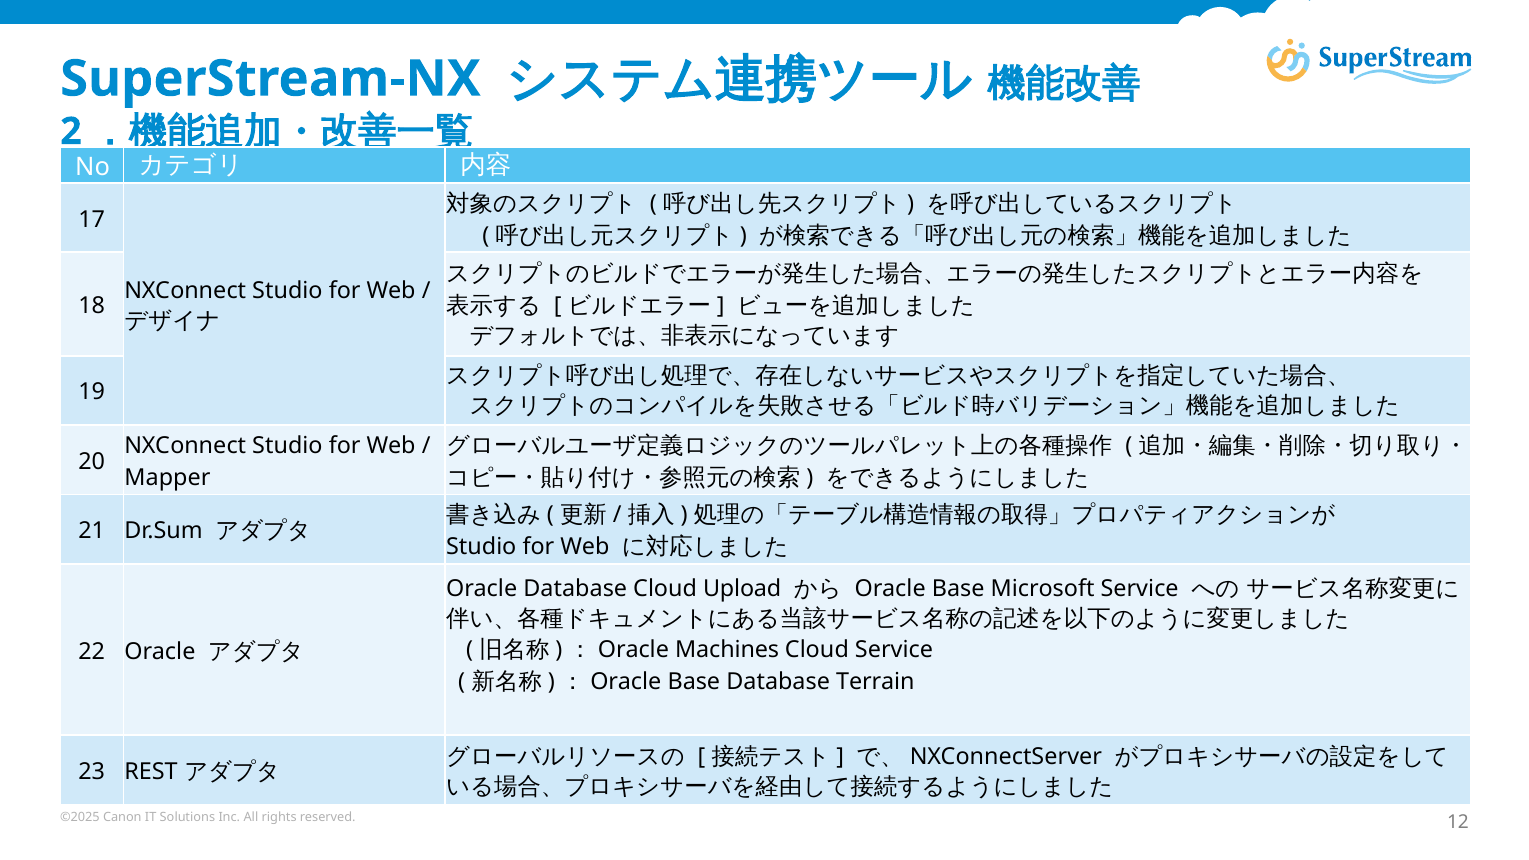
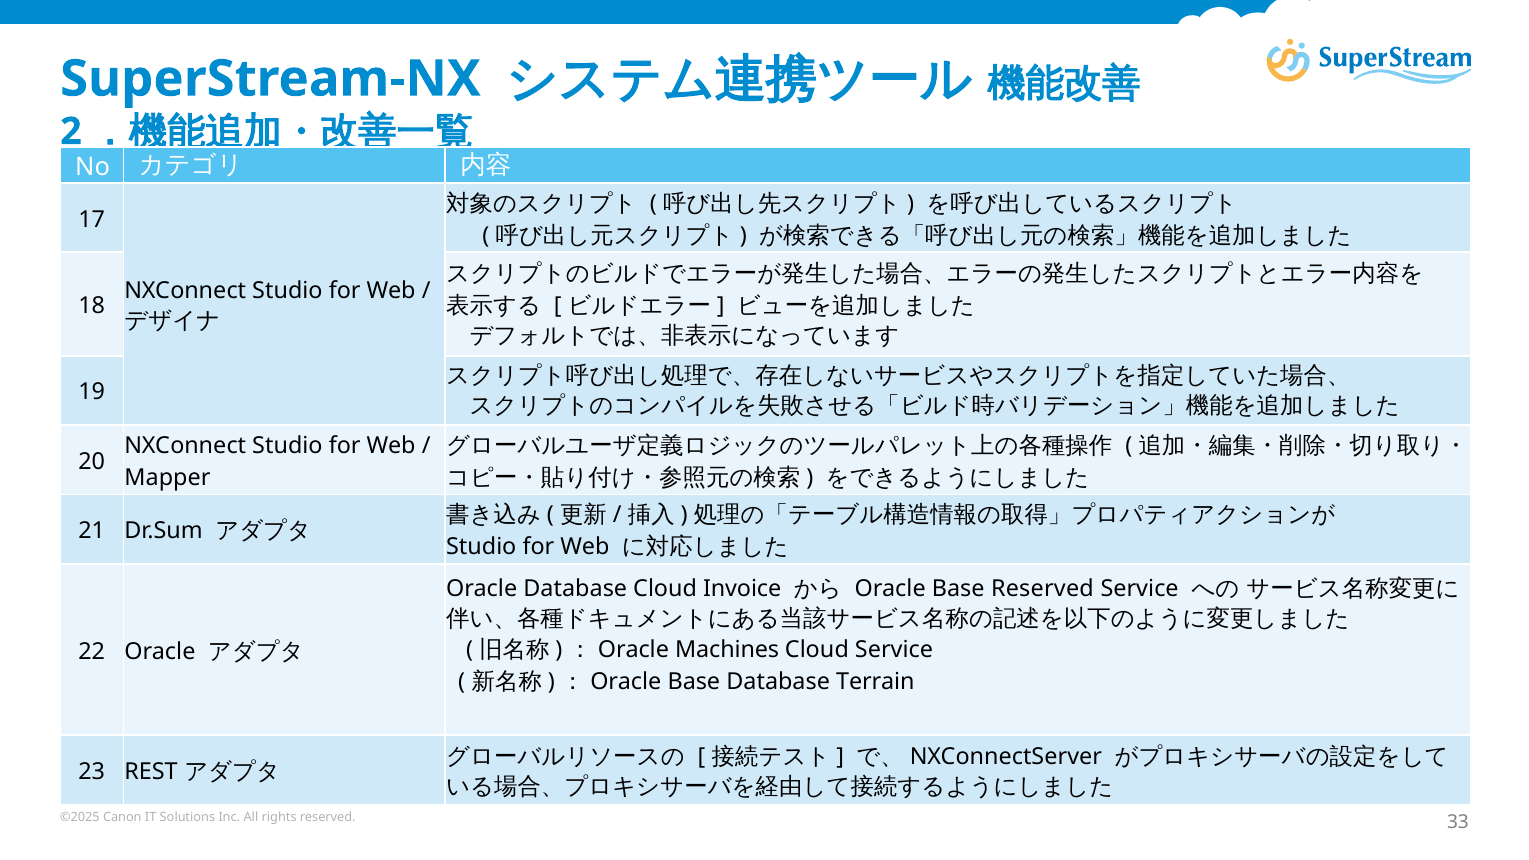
Upload: Upload -> Invoice
Base Microsoft: Microsoft -> Reserved
12: 12 -> 33
